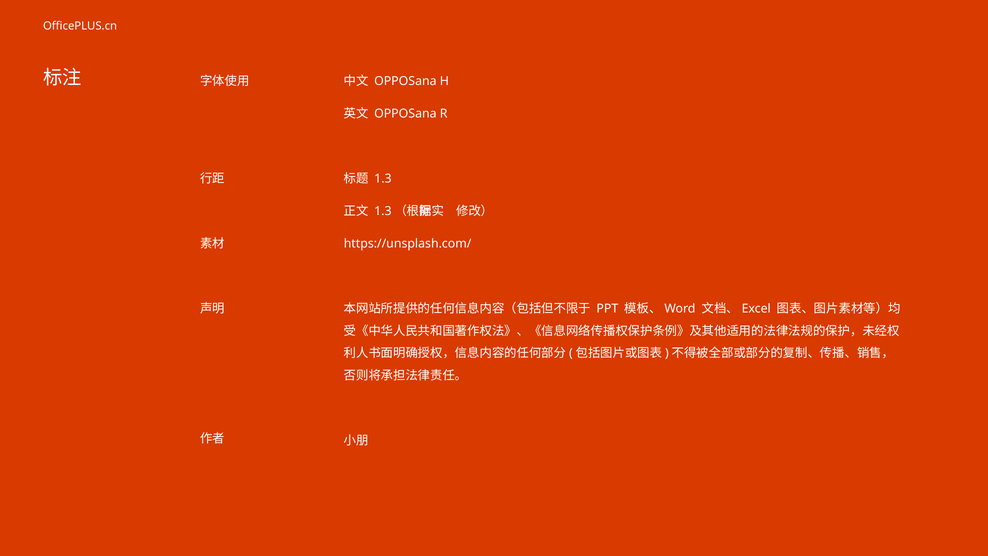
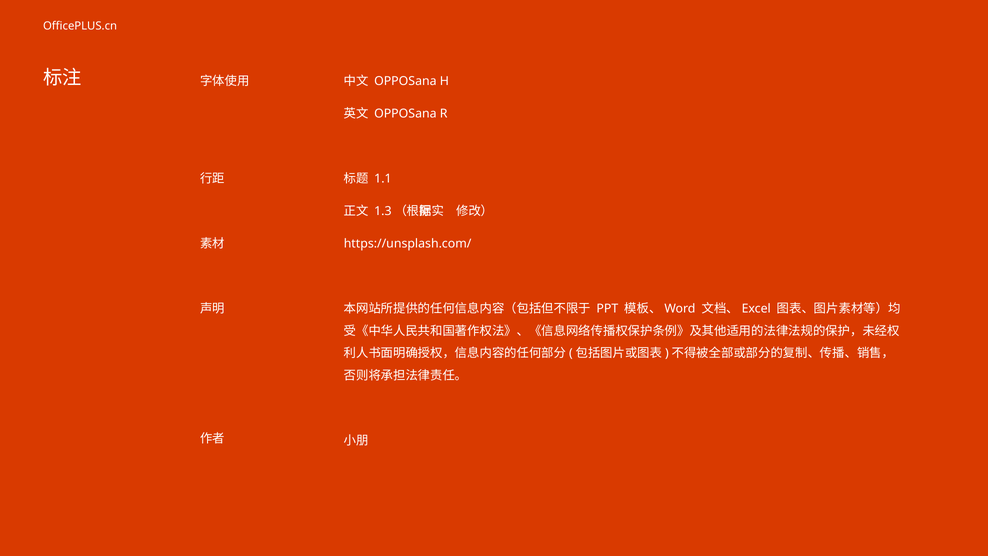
1.3: 1.3 -> 1.1
